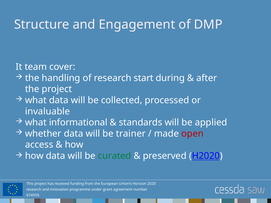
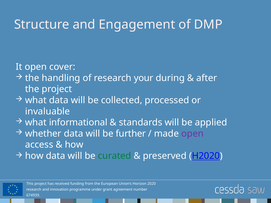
It team: team -> open
start: start -> your
trainer: trainer -> further
open at (192, 134) colour: red -> purple
